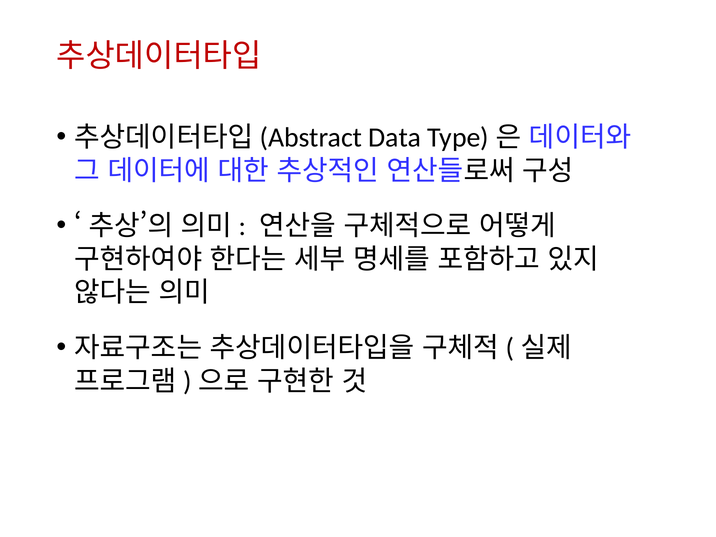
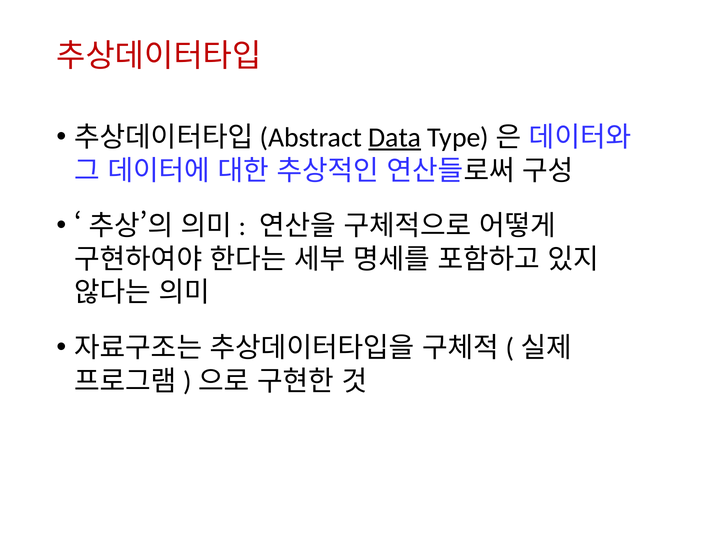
Data underline: none -> present
